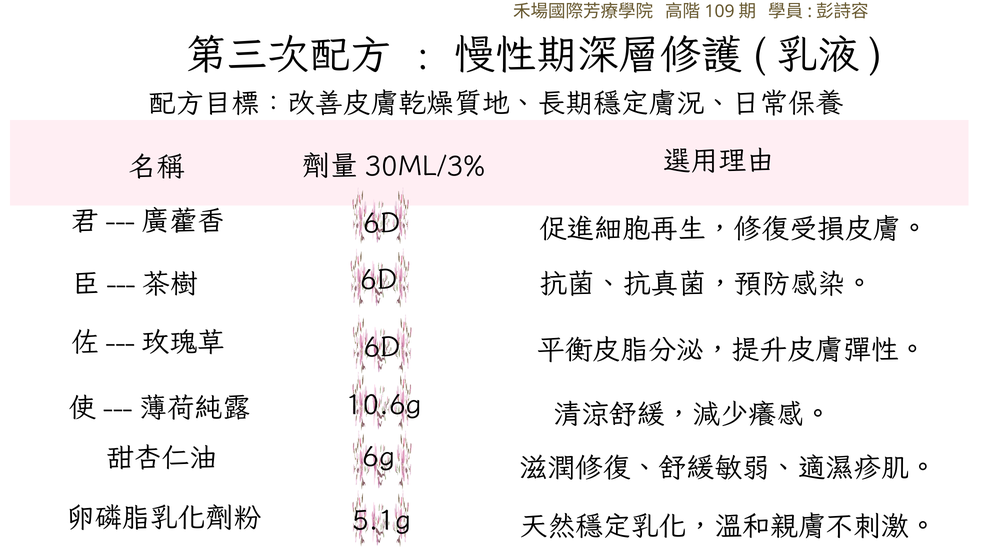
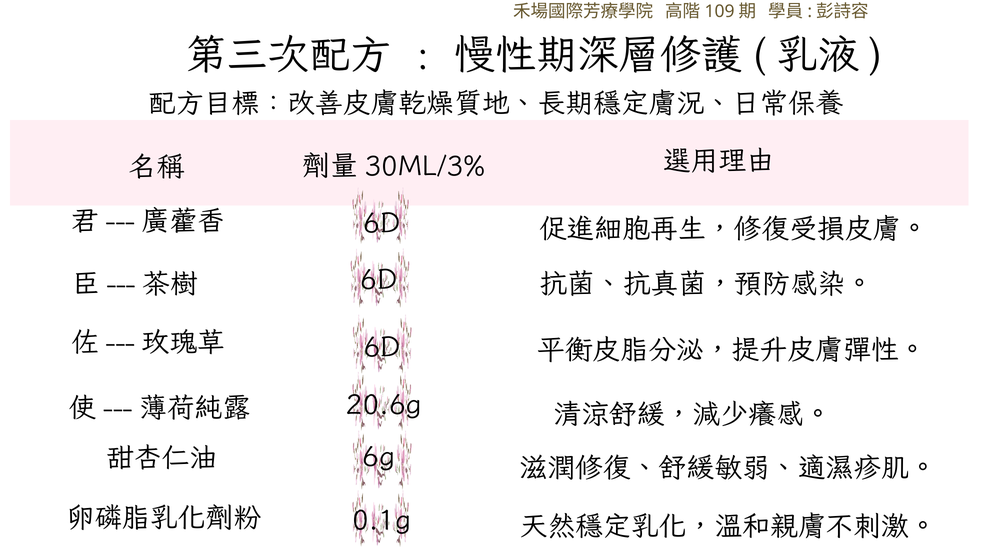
10.6g: 10.6g -> 20.6g
5.1g: 5.1g -> 0.1g
